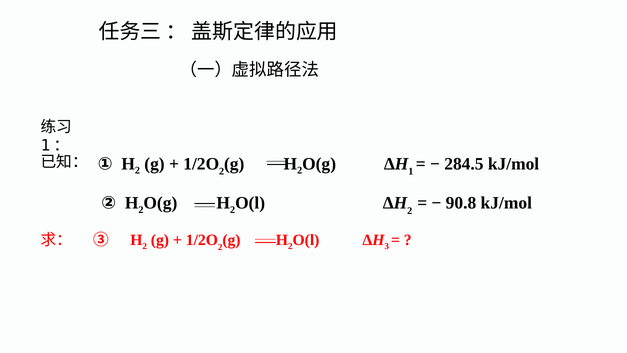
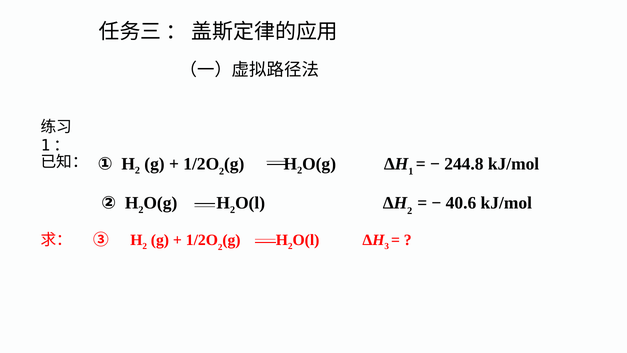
284.5: 284.5 -> 244.8
90.8: 90.8 -> 40.6
